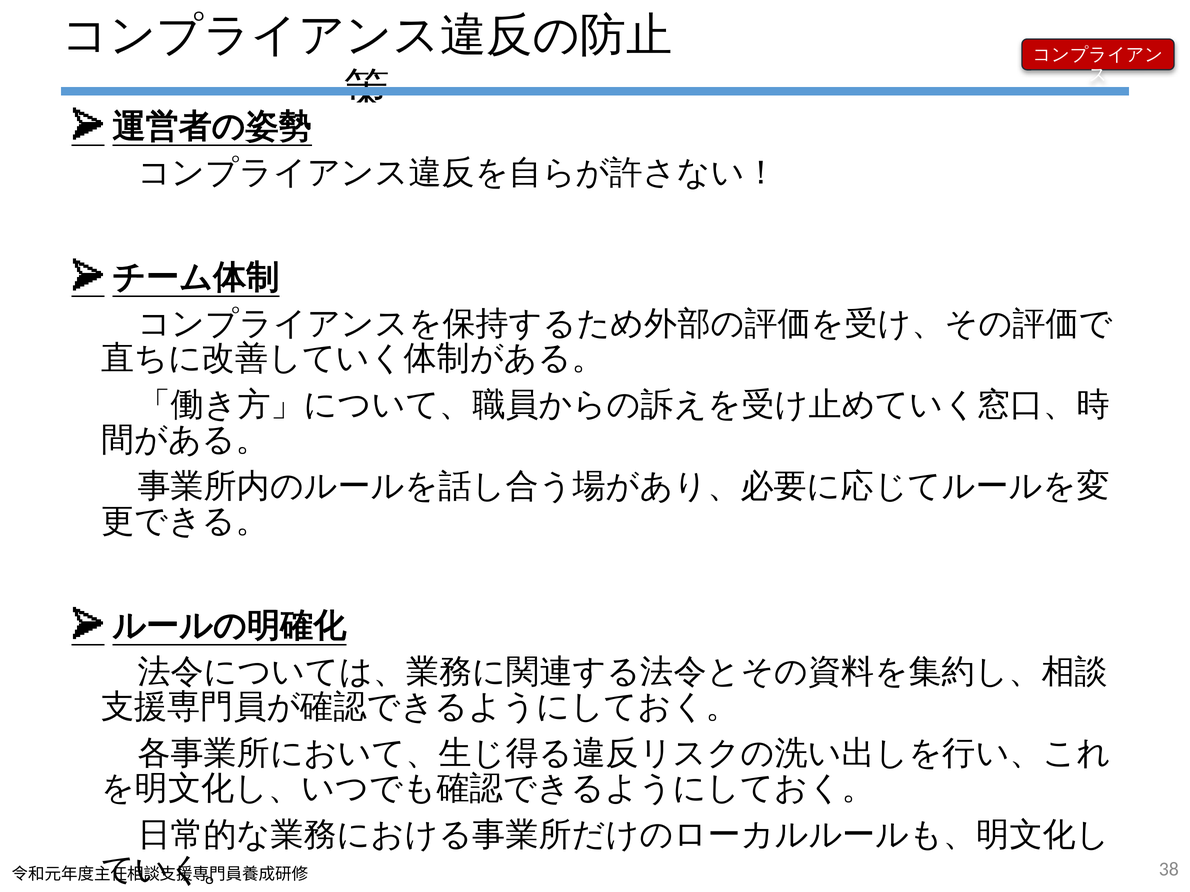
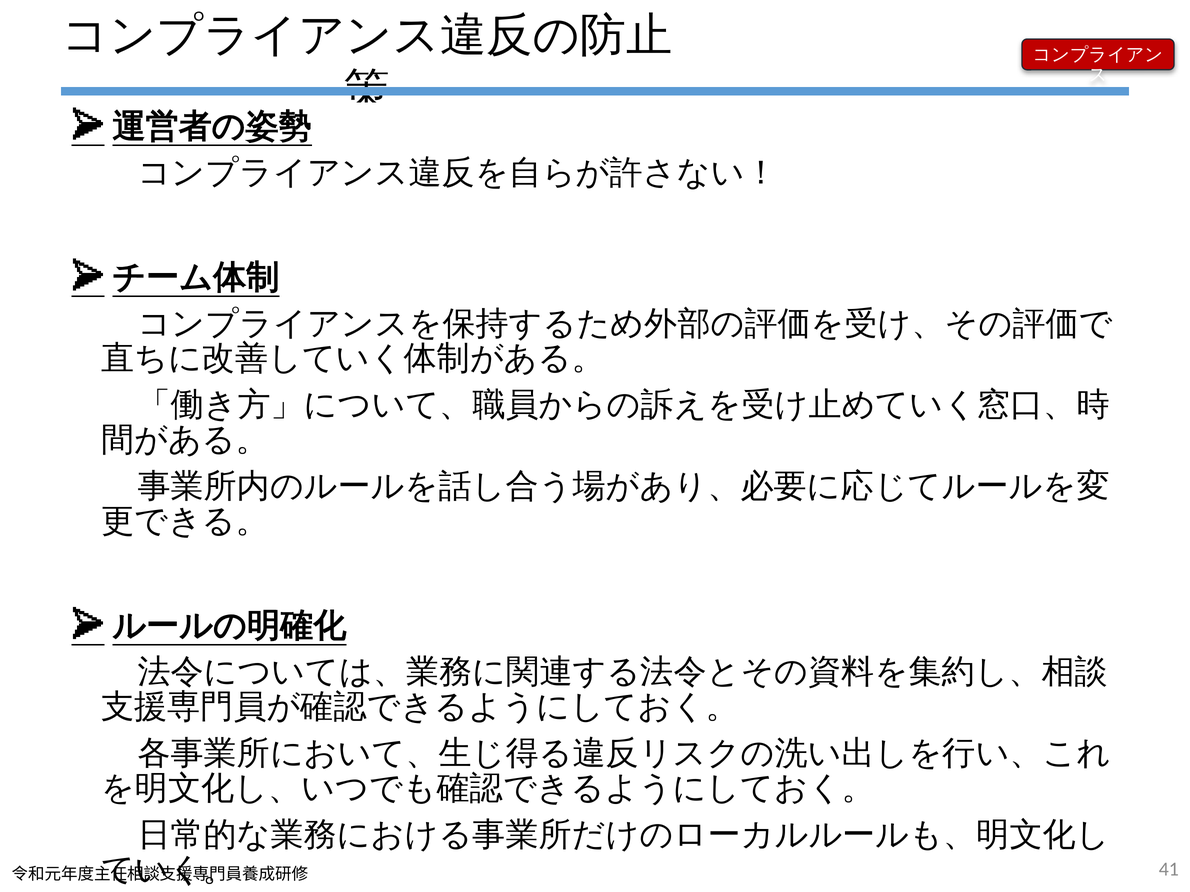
38: 38 -> 41
